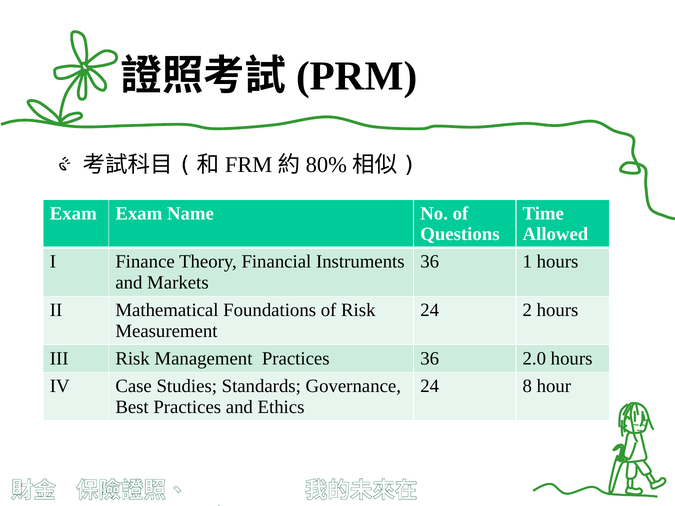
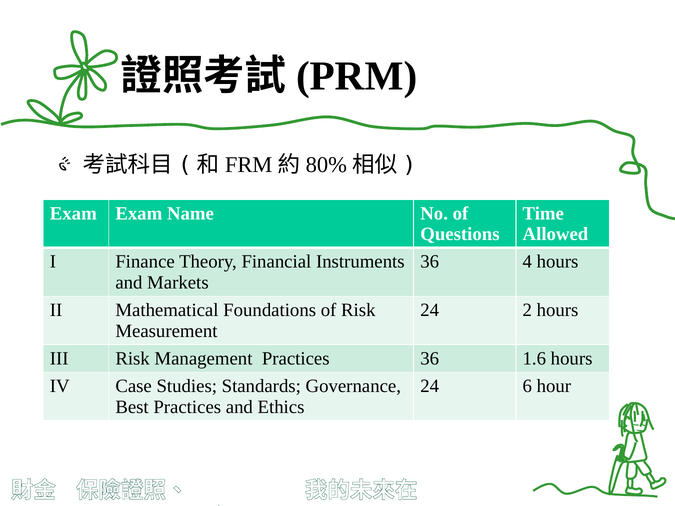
1: 1 -> 4
2.0: 2.0 -> 1.6
8: 8 -> 6
